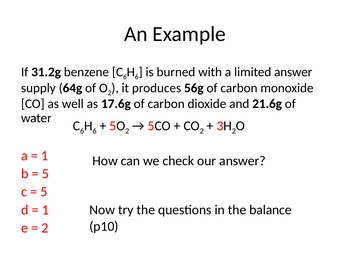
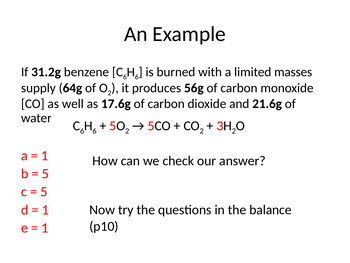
limited answer: answer -> masses
2 at (45, 227): 2 -> 1
